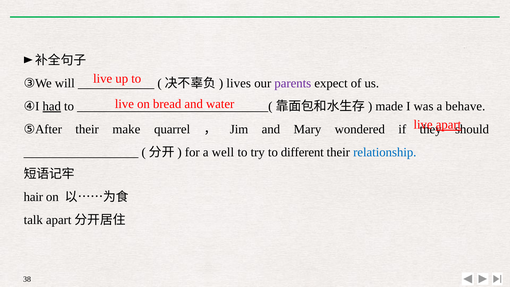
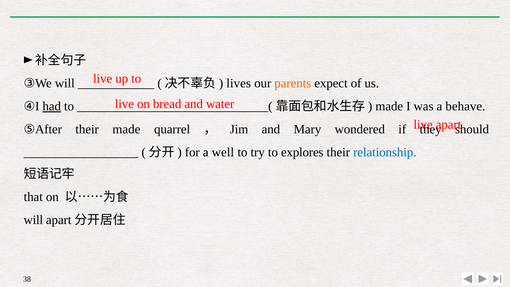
parents colour: purple -> orange
apart underline: present -> none
their make: make -> made
different: different -> explores
hair: hair -> that
talk at (33, 220): talk -> will
